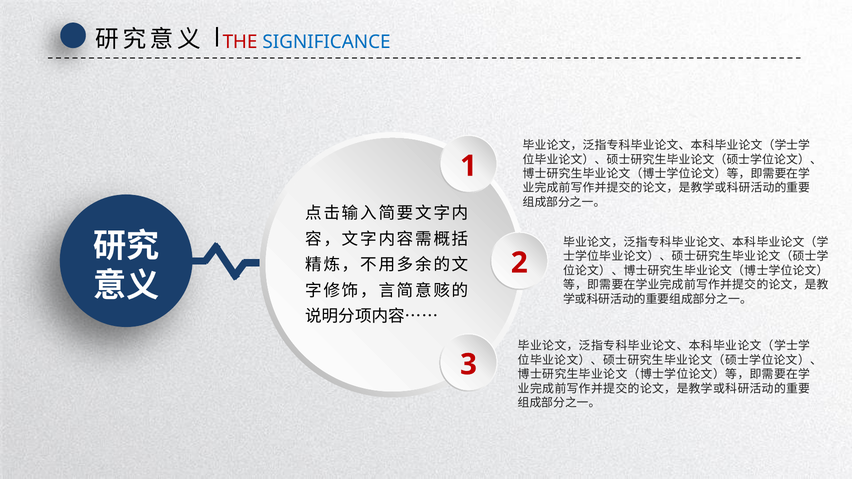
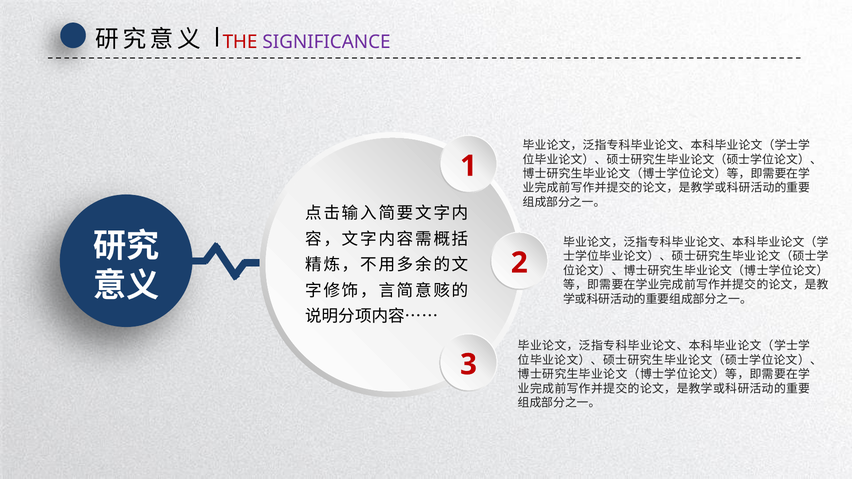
SIGNIFICANCE colour: blue -> purple
